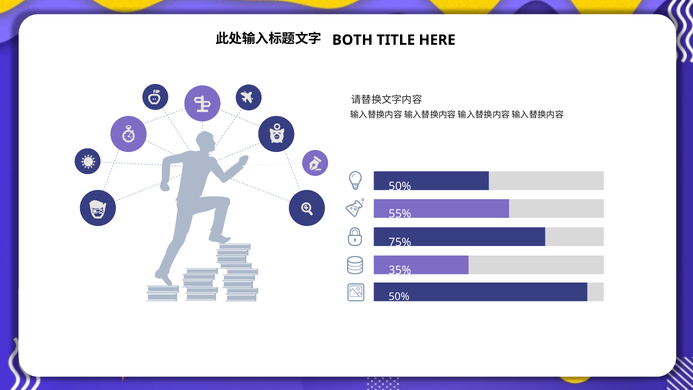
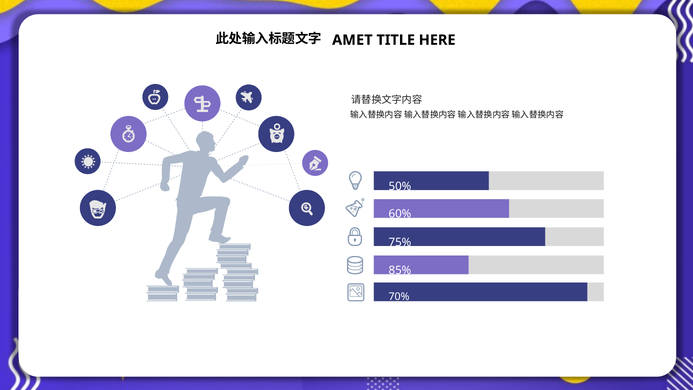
BOTH: BOTH -> AMET
55%: 55% -> 60%
35%: 35% -> 85%
50% at (399, 297): 50% -> 70%
